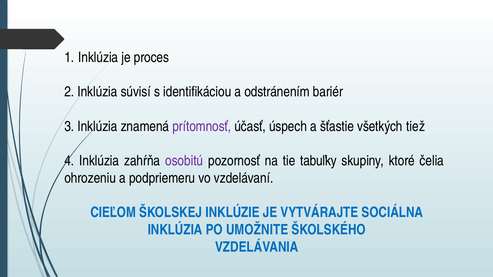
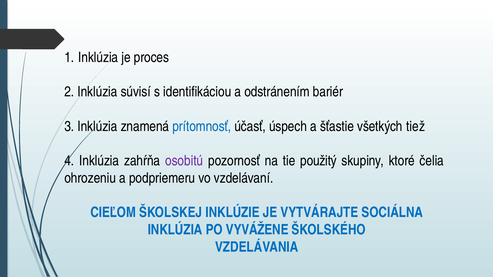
prítomnosť colour: purple -> blue
tabuľky: tabuľky -> použitý
UMOŽNITE: UMOŽNITE -> VYVÁŽENE
